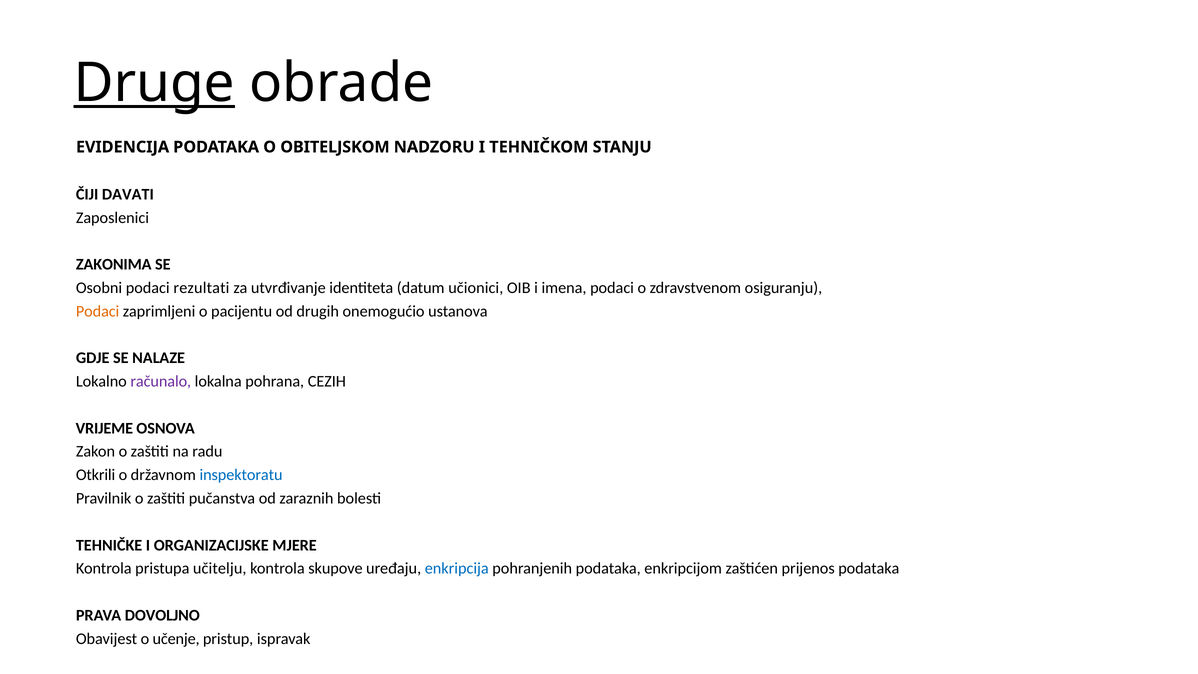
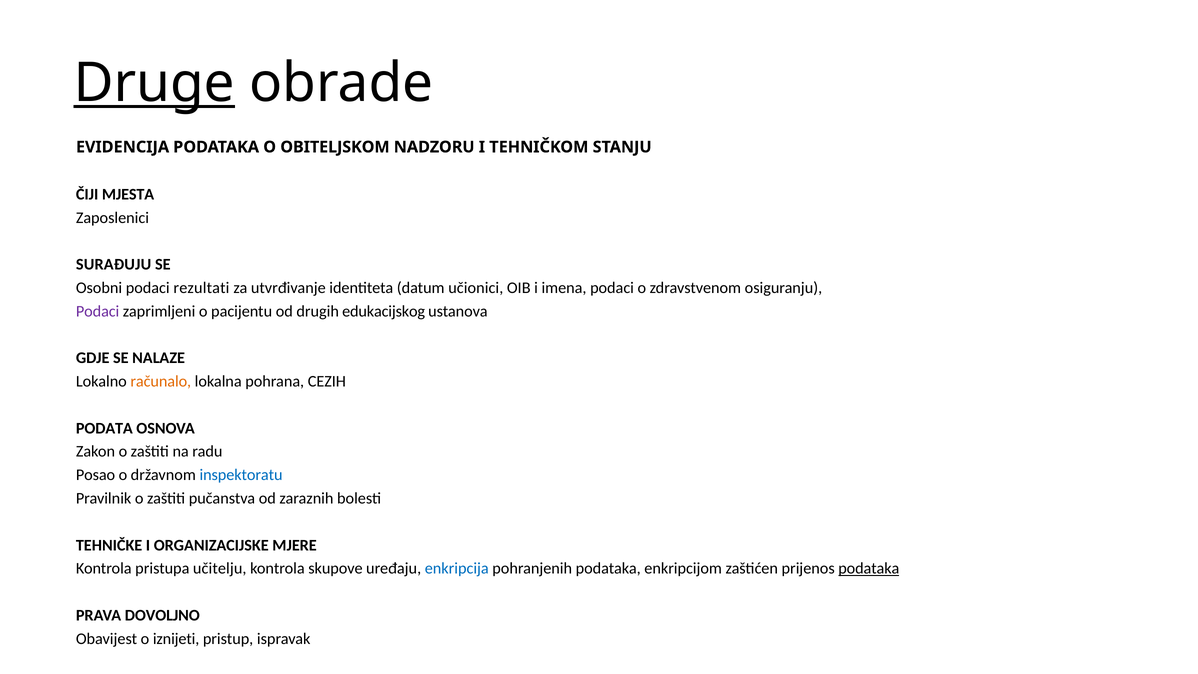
DAVATI: DAVATI -> MJESTA
ZAKONIMA: ZAKONIMA -> SURAĐUJU
Podaci at (98, 311) colour: orange -> purple
onemogućio: onemogućio -> edukacijskog
računalo colour: purple -> orange
VRIJEME: VRIJEME -> PODATA
Otkrili: Otkrili -> Posao
podataka at (869, 568) underline: none -> present
učenje: učenje -> iznijeti
